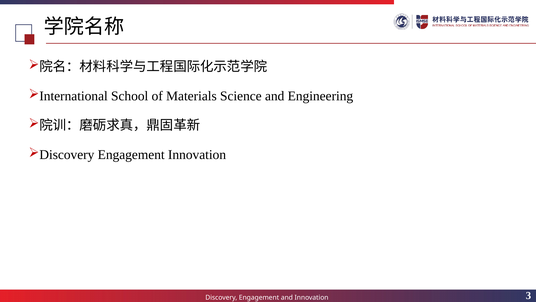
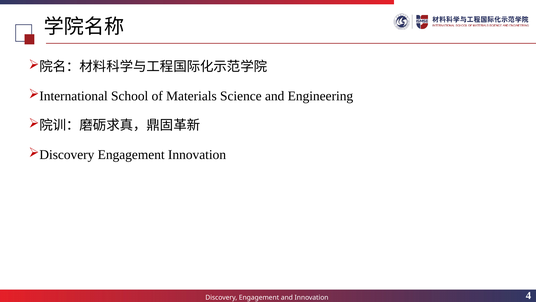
3: 3 -> 4
